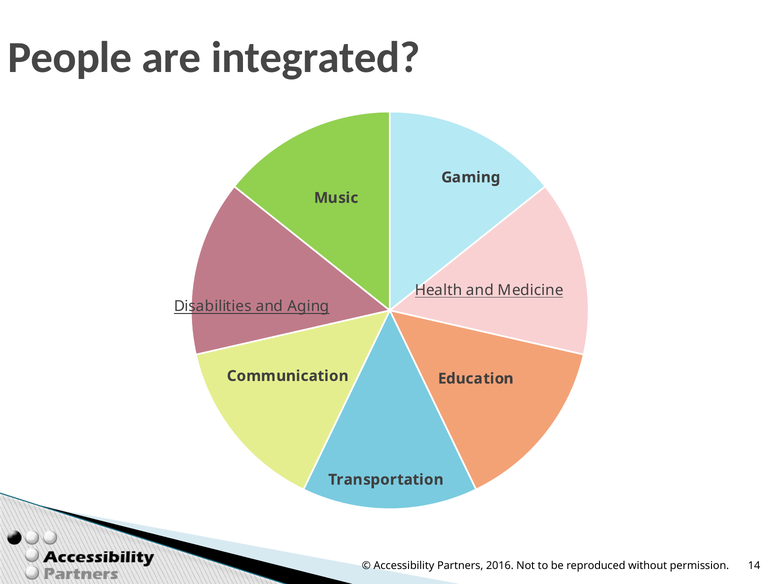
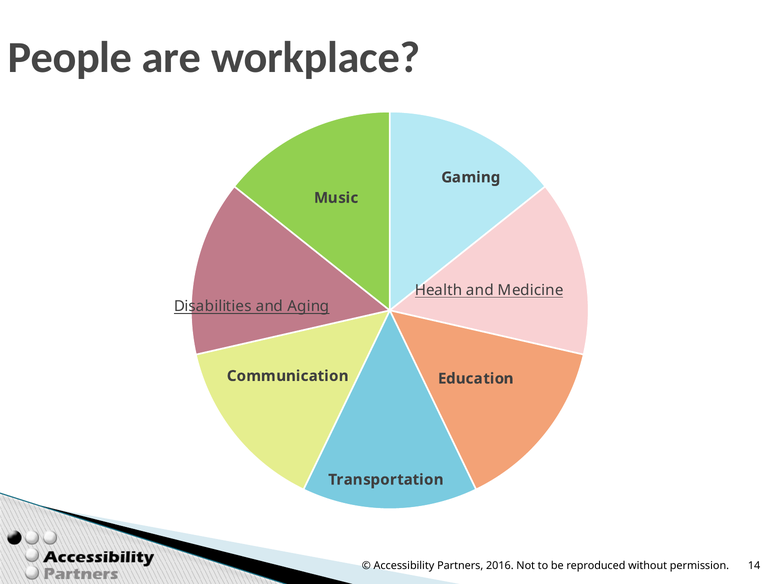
integrated: integrated -> workplace
